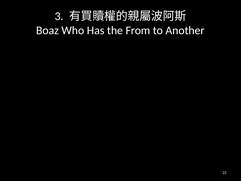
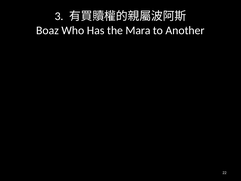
From: From -> Mara
